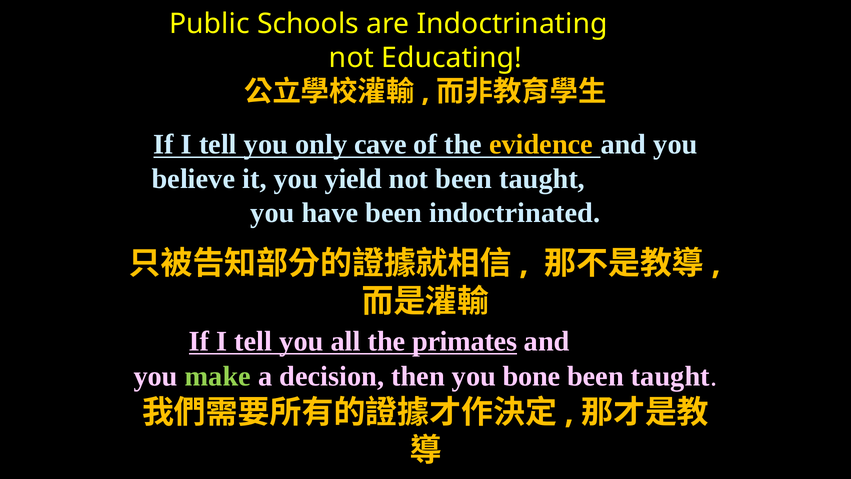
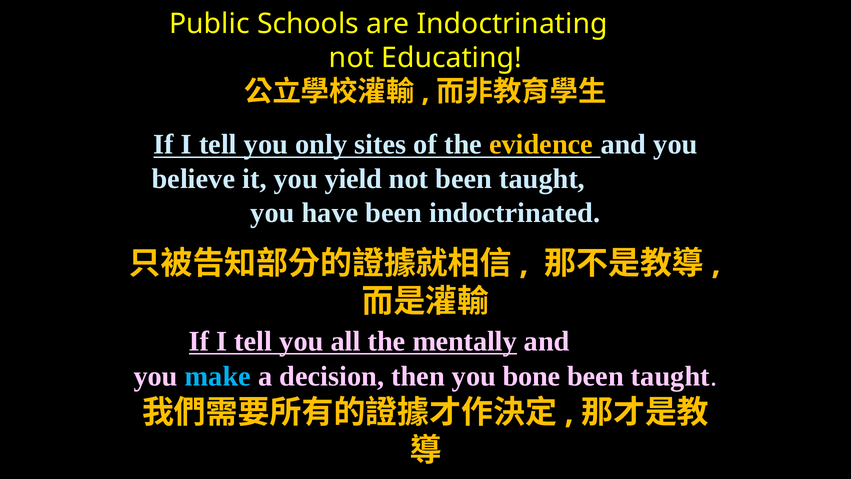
cave: cave -> sites
primates: primates -> mentally
make colour: light green -> light blue
